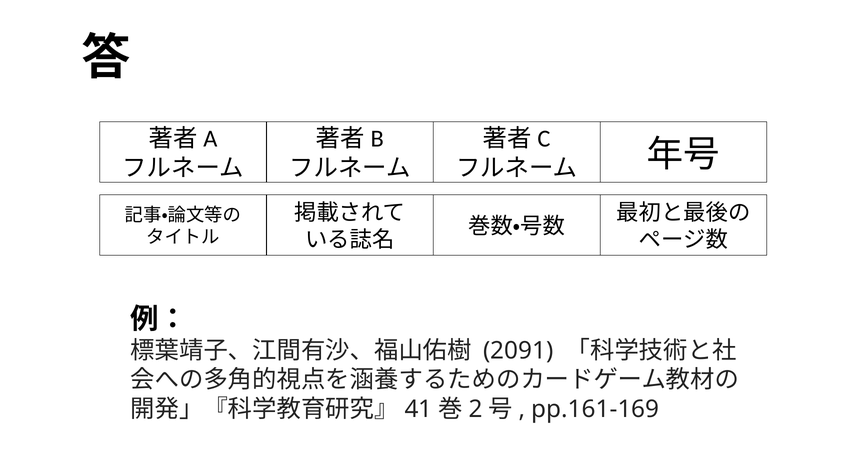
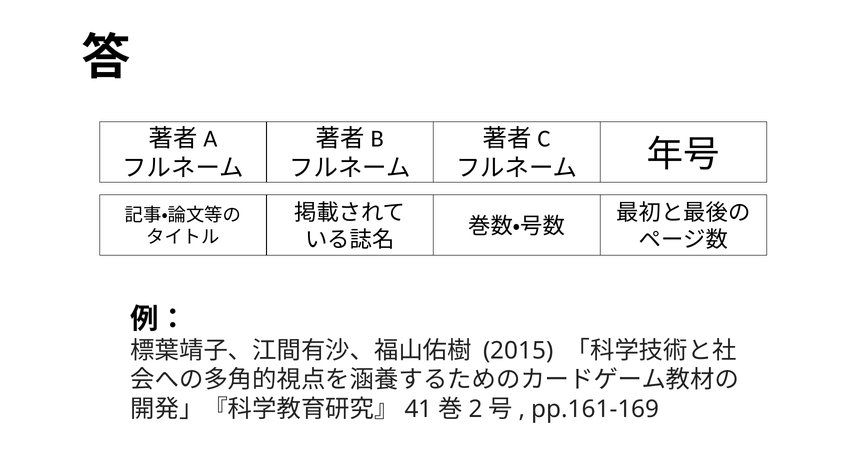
2091: 2091 -> 2015
